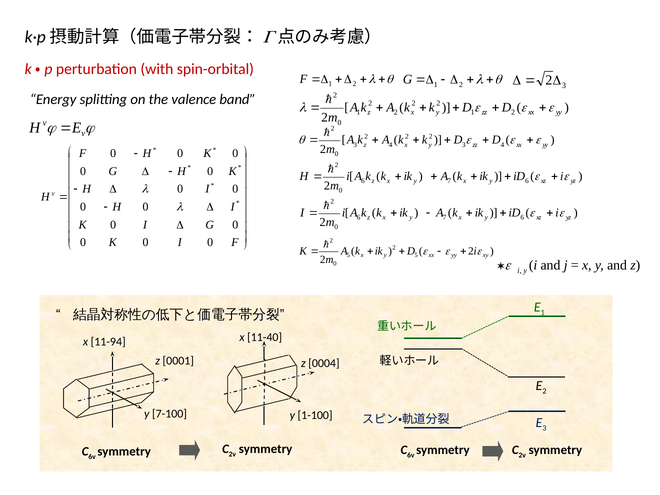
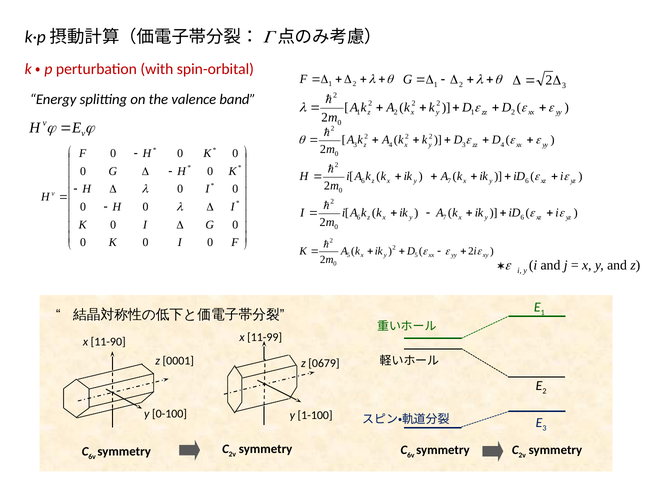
11-40: 11-40 -> 11-99
11-94: 11-94 -> 11-90
0004: 0004 -> 0679
7-100: 7-100 -> 0-100
